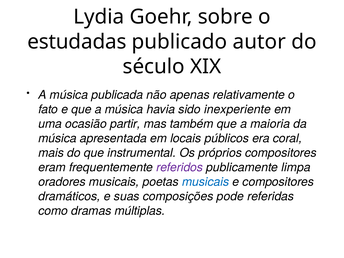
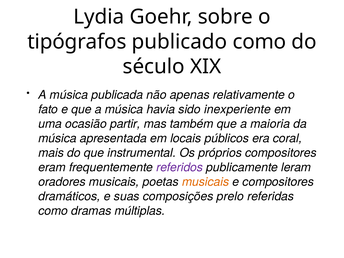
estudadas: estudadas -> tipógrafos
publicado autor: autor -> como
limpa: limpa -> leram
musicais at (206, 182) colour: blue -> orange
pode: pode -> prelo
